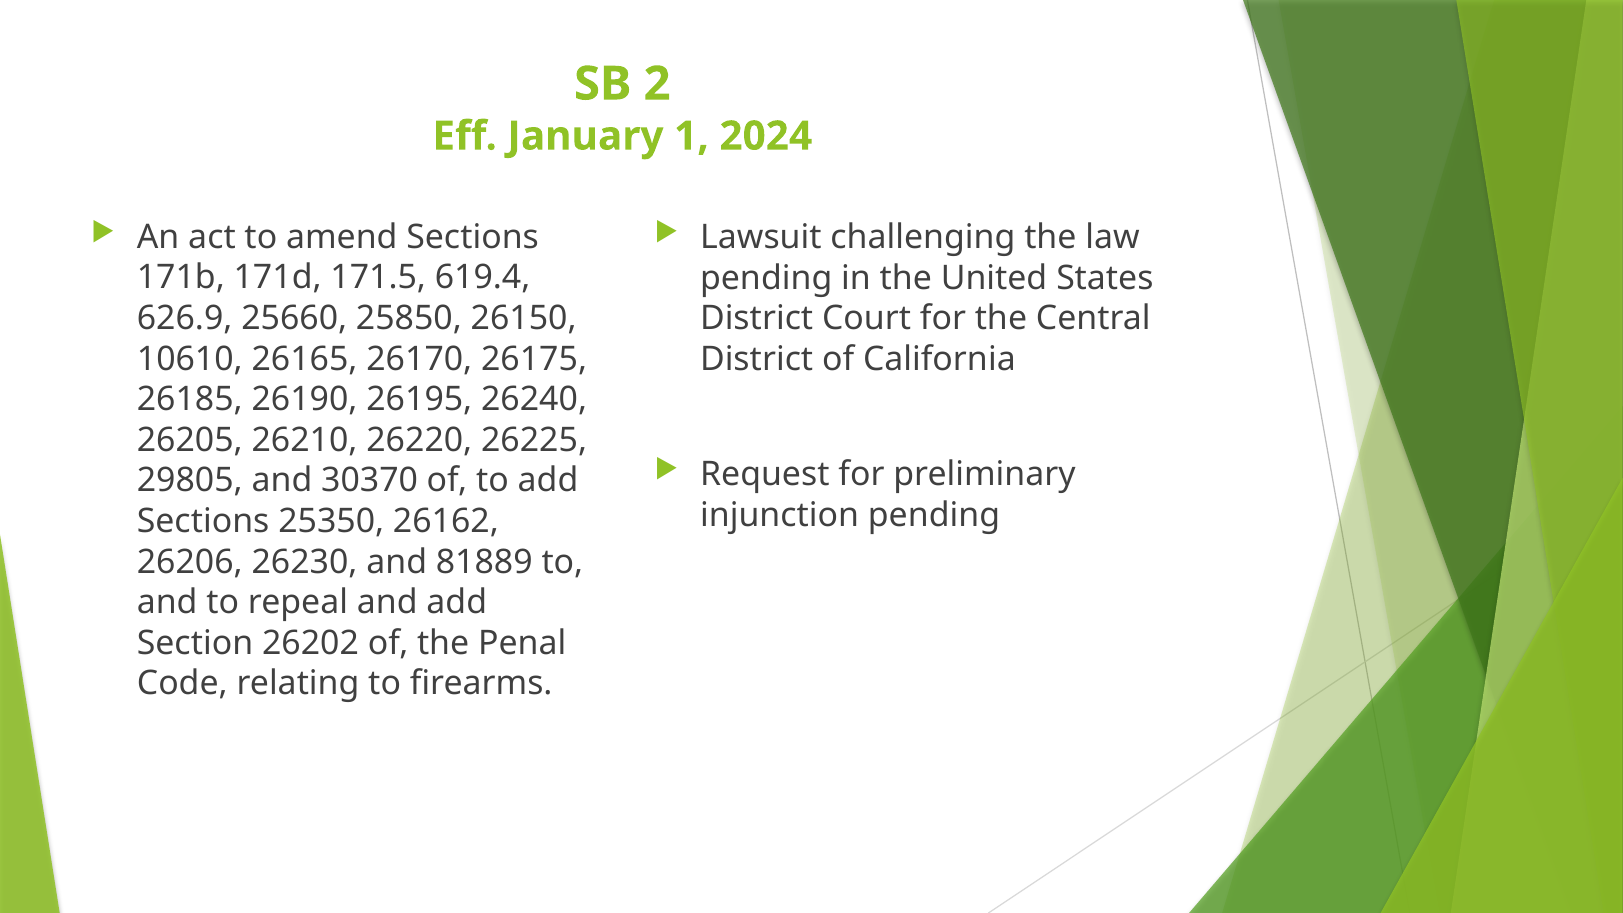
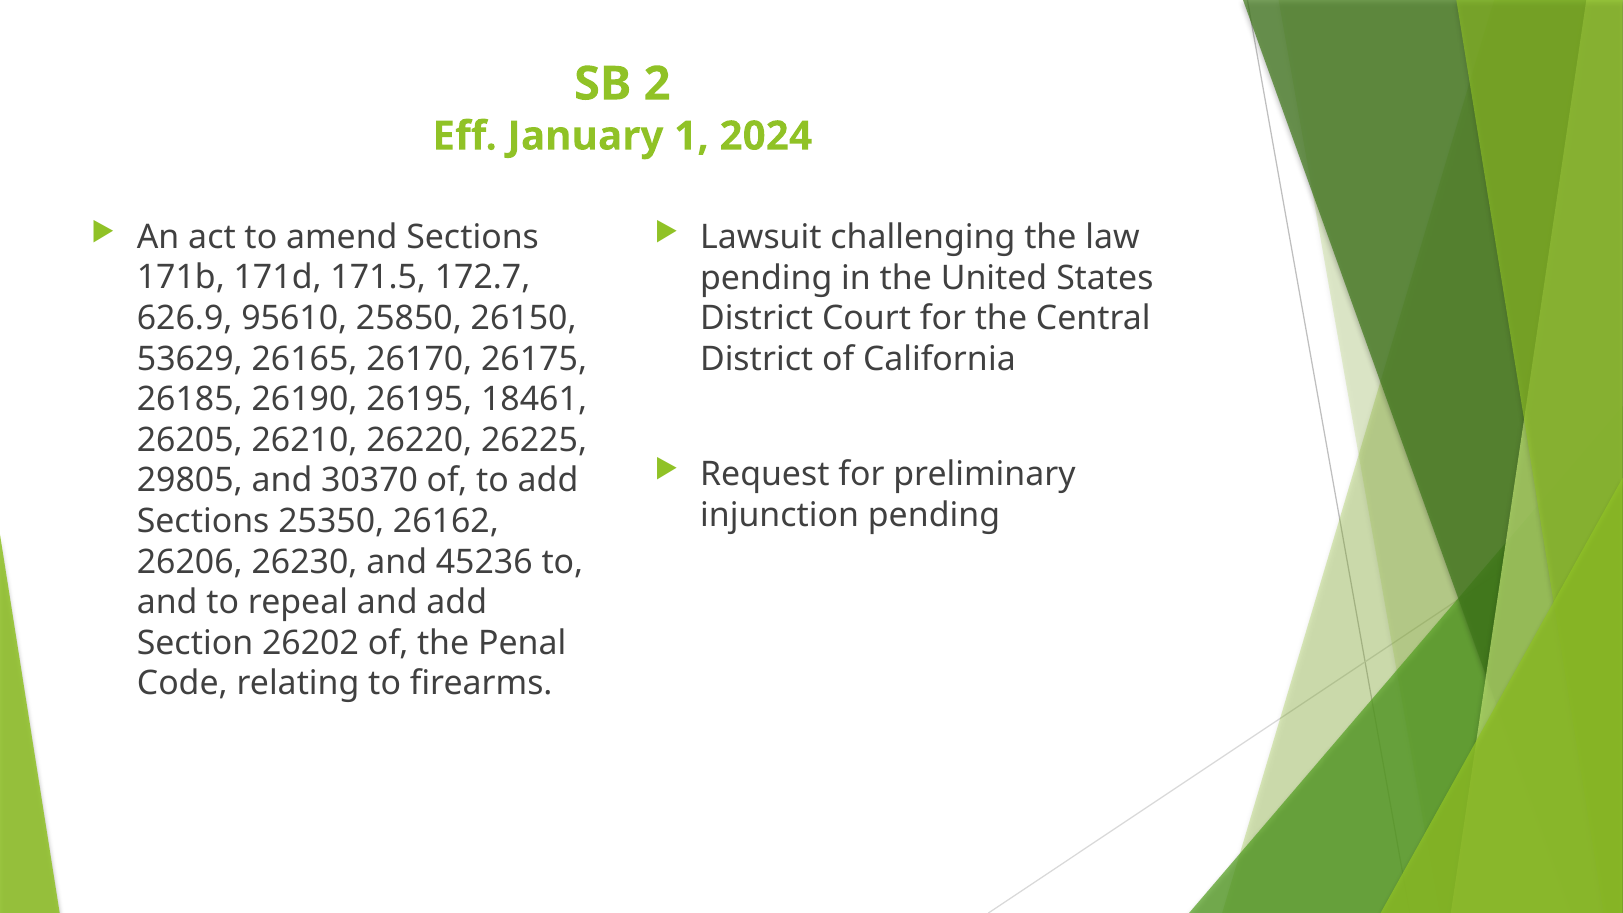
619.4: 619.4 -> 172.7
25660: 25660 -> 95610
10610: 10610 -> 53629
26240: 26240 -> 18461
81889: 81889 -> 45236
